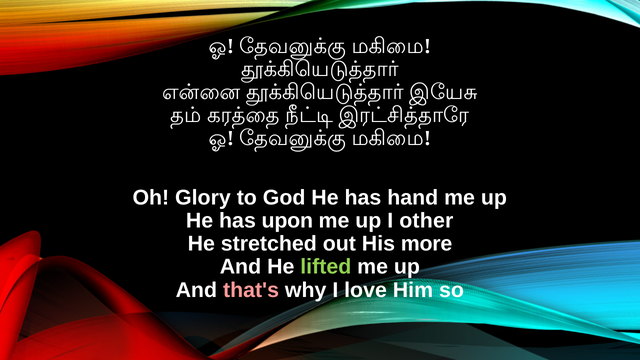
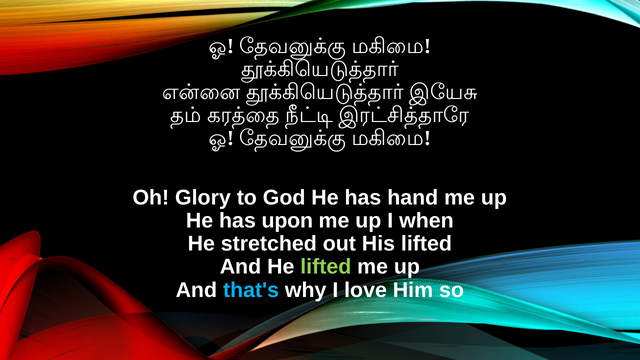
other: other -> when
His more: more -> lifted
that's colour: pink -> light blue
